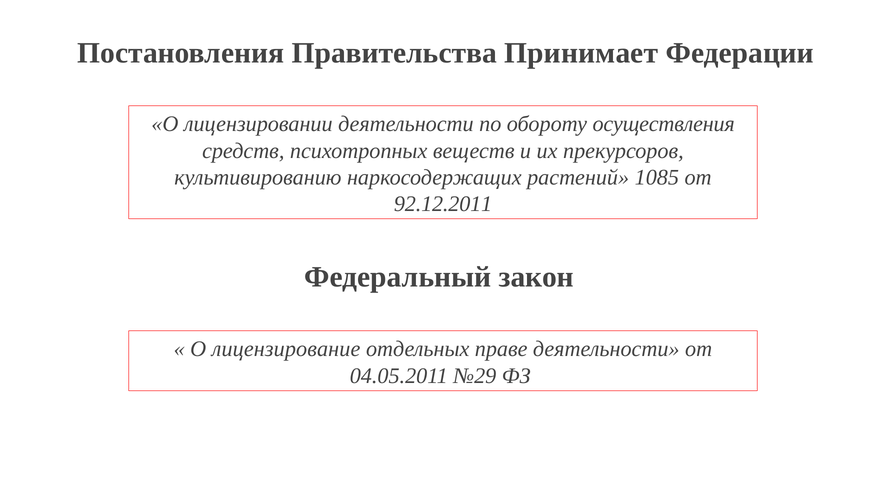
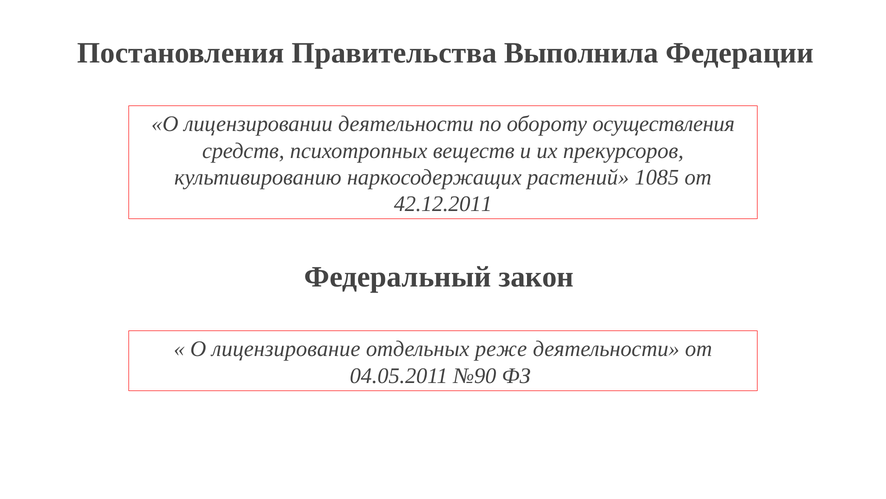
Принимает: Принимает -> Выполнила
92.12.2011: 92.12.2011 -> 42.12.2011
праве: праве -> реже
№29: №29 -> №90
